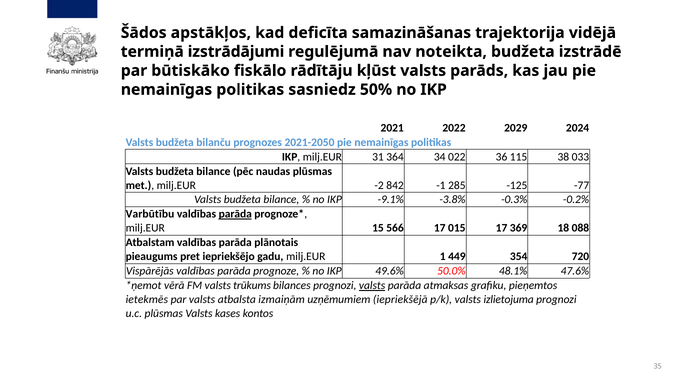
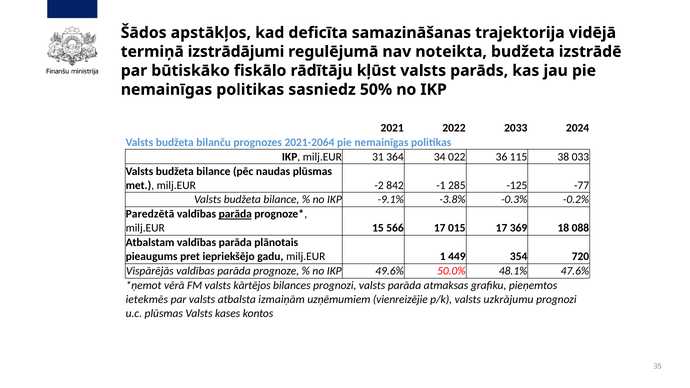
2029: 2029 -> 2033
2021-2050: 2021-2050 -> 2021-2064
Varbūtību: Varbūtību -> Paredzētā
trūkums: trūkums -> kārtējos
valsts at (372, 286) underline: present -> none
iepriekšējā: iepriekšējā -> vienreizējie
izlietojuma: izlietojuma -> uzkrājumu
